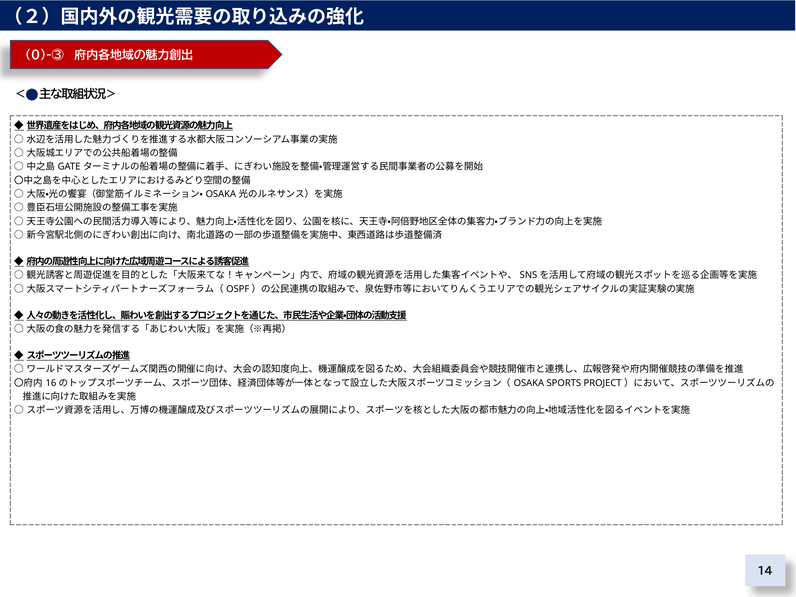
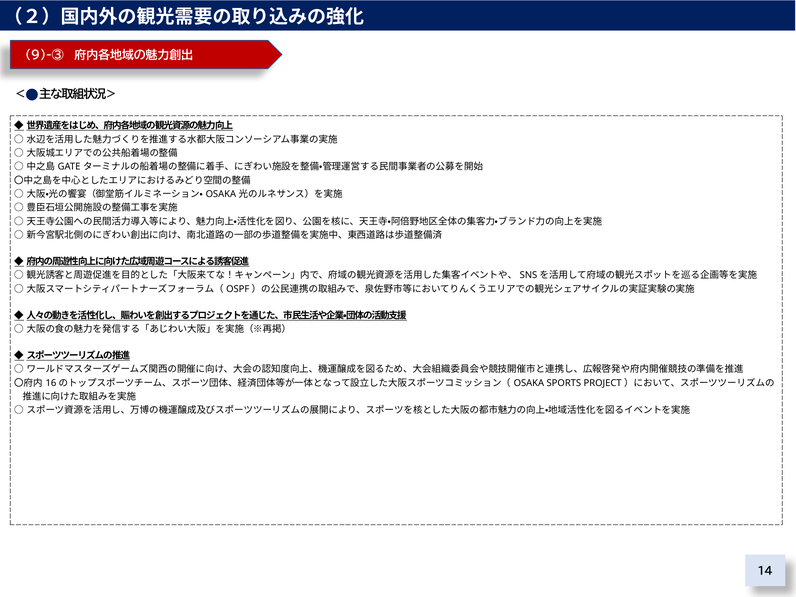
0)-③: 0)-③ -> 9)-③
